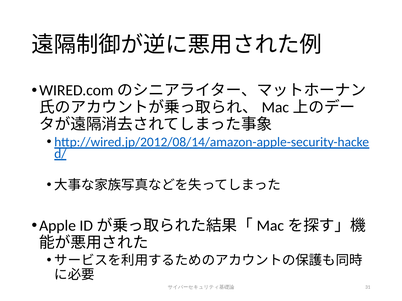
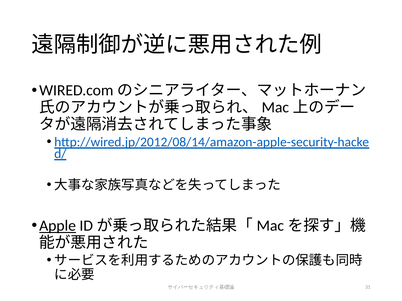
Apple underline: none -> present
